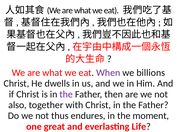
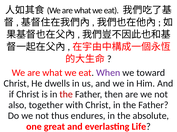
billions: billions -> toward
the at (66, 95) colour: purple -> red
moment: moment -> absolute
